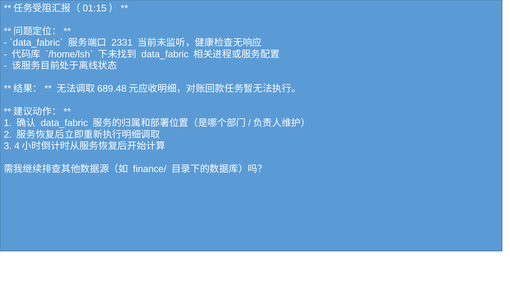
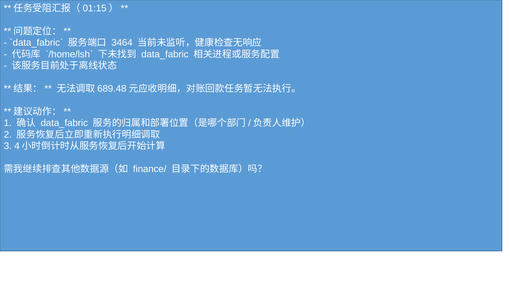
2331: 2331 -> 3464
